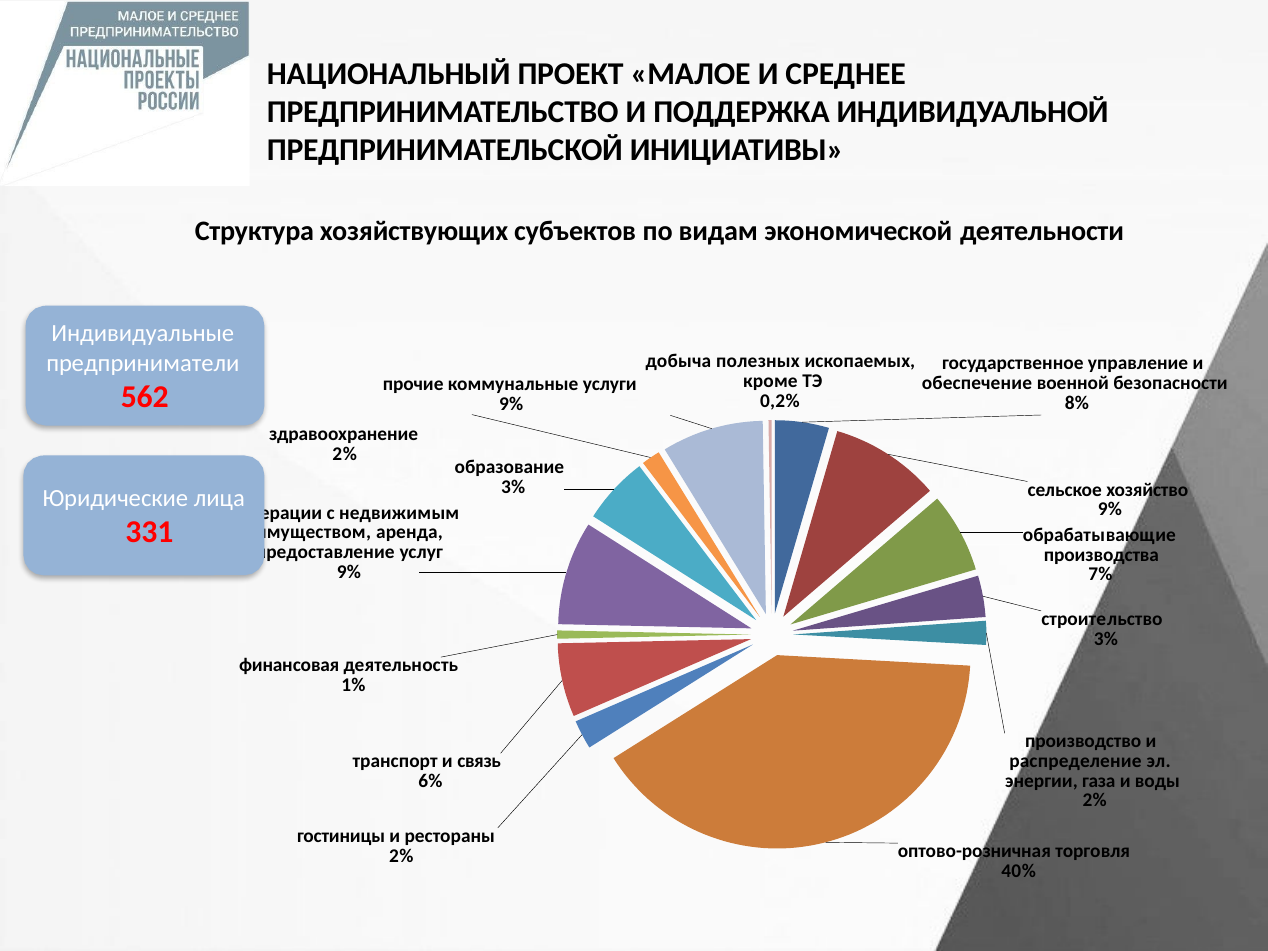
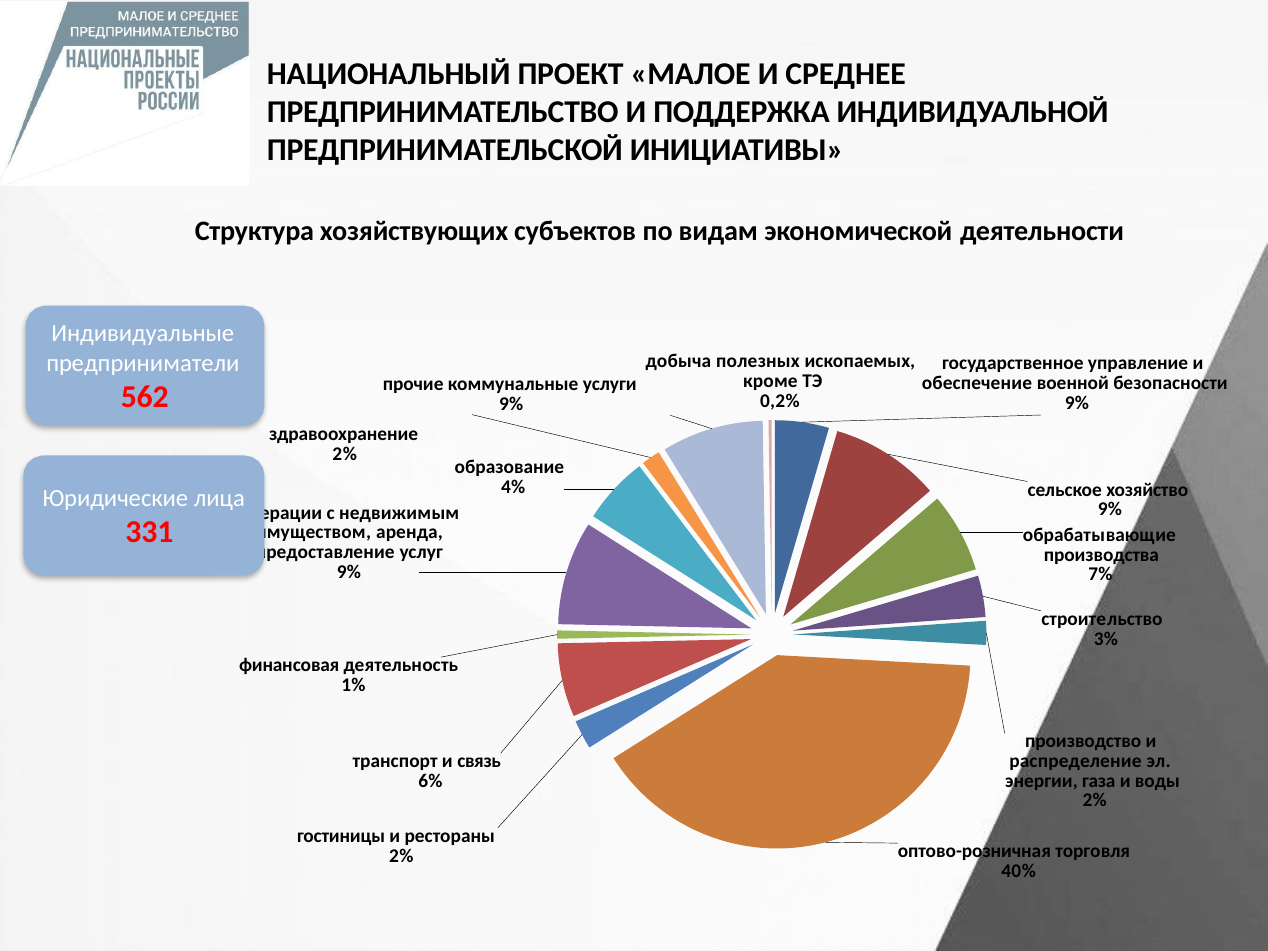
8% at (1077, 403): 8% -> 9%
3% at (513, 487): 3% -> 4%
